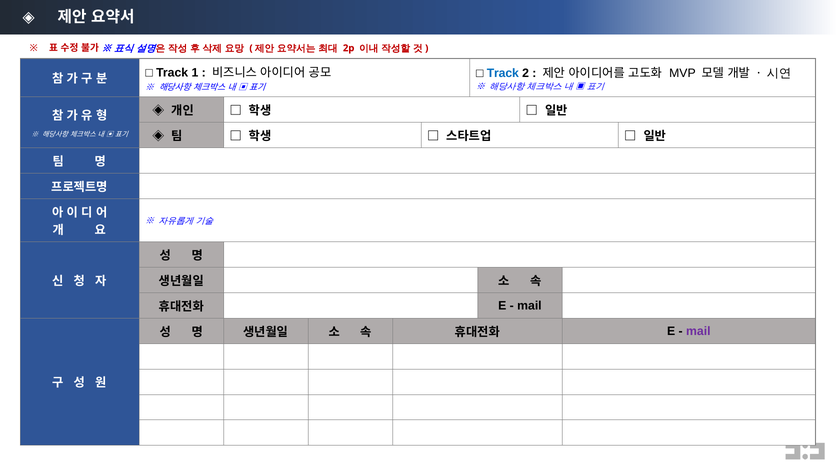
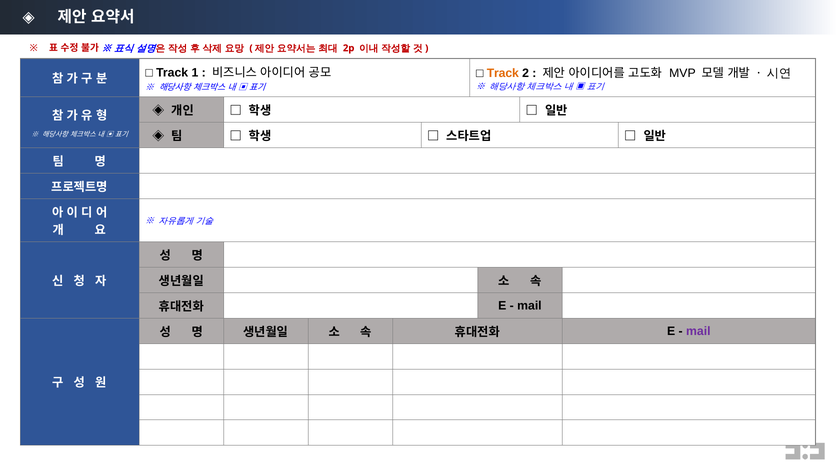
Track at (503, 73) colour: blue -> orange
